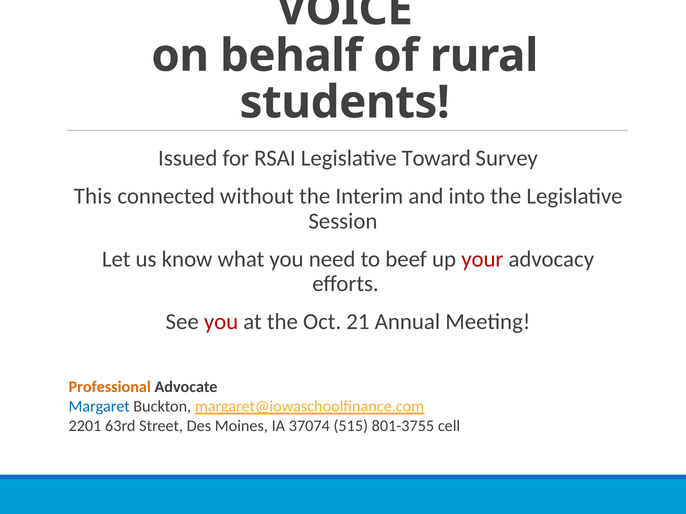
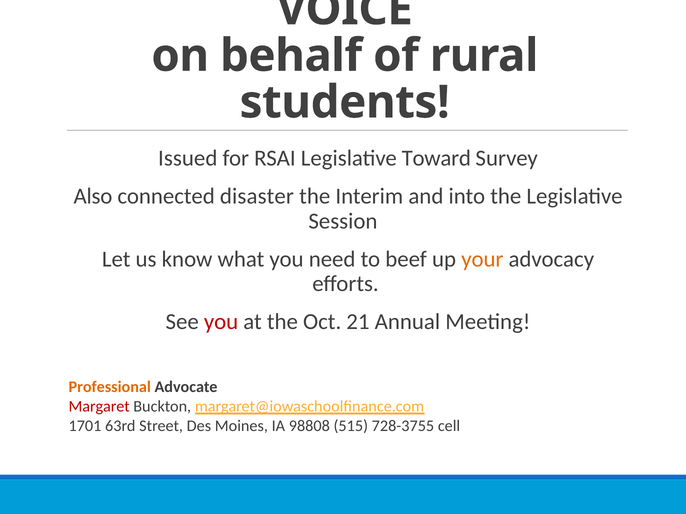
This: This -> Also
without: without -> disaster
your at (482, 259) colour: red -> orange
Margaret colour: blue -> red
2201: 2201 -> 1701
37074: 37074 -> 98808
801-3755: 801-3755 -> 728-3755
